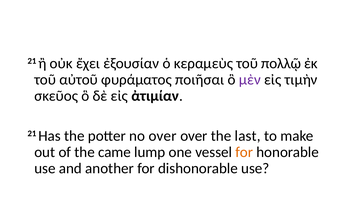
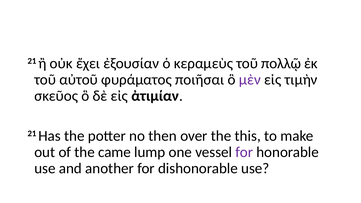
no over: over -> then
last: last -> this
for at (244, 152) colour: orange -> purple
